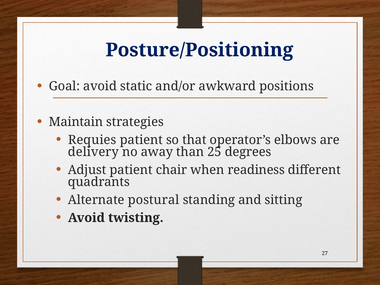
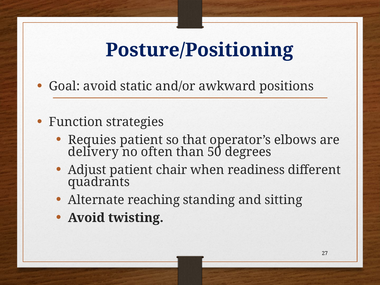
Maintain: Maintain -> Function
away: away -> often
25: 25 -> 50
postural: postural -> reaching
